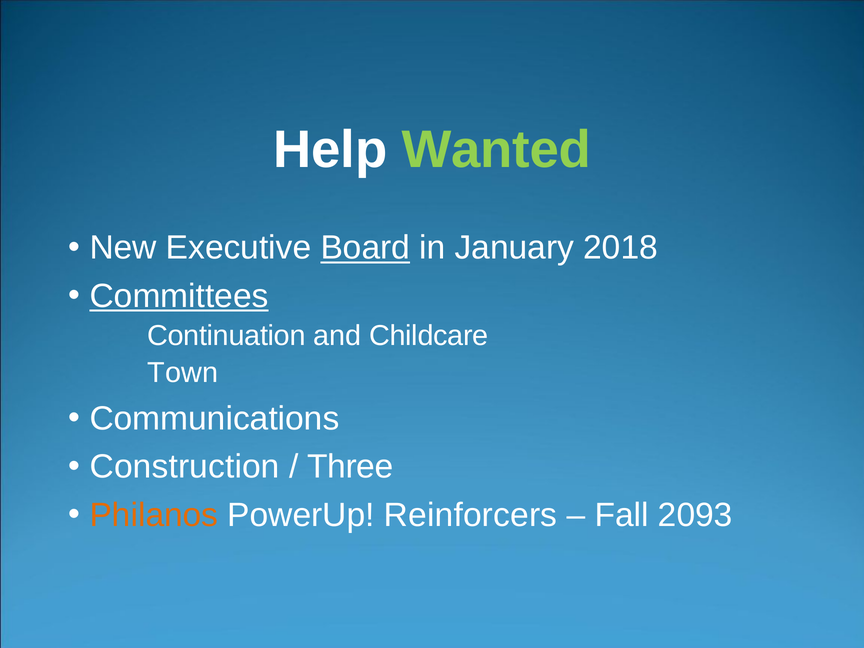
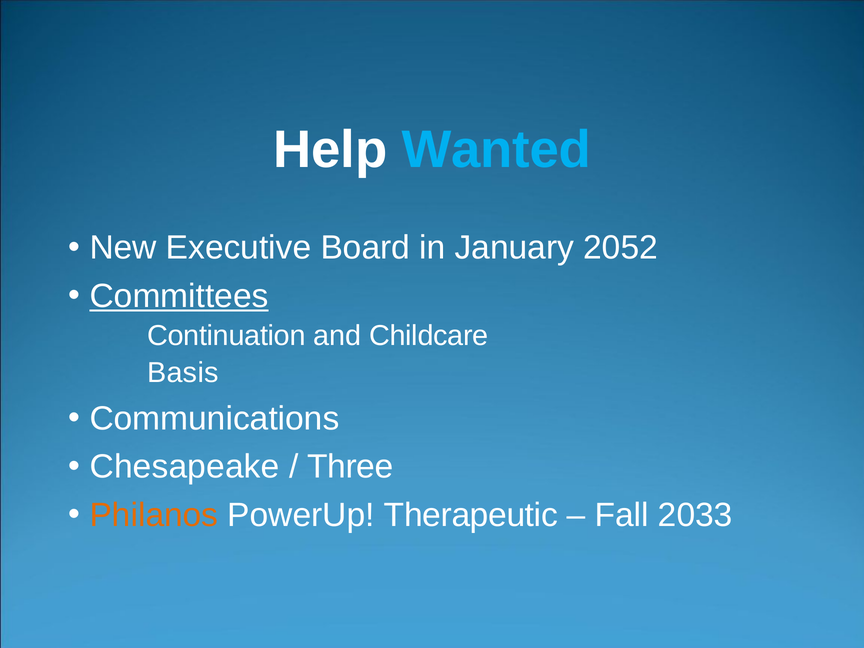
Wanted colour: light green -> light blue
Board underline: present -> none
2018: 2018 -> 2052
Town: Town -> Basis
Construction: Construction -> Chesapeake
Reinforcers: Reinforcers -> Therapeutic
2093: 2093 -> 2033
